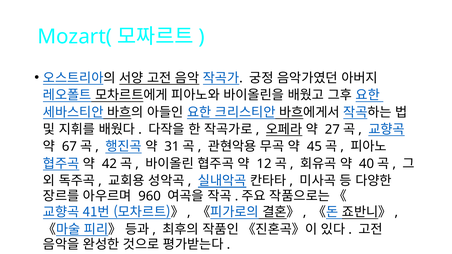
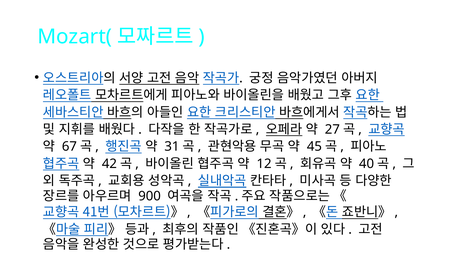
960: 960 -> 900
